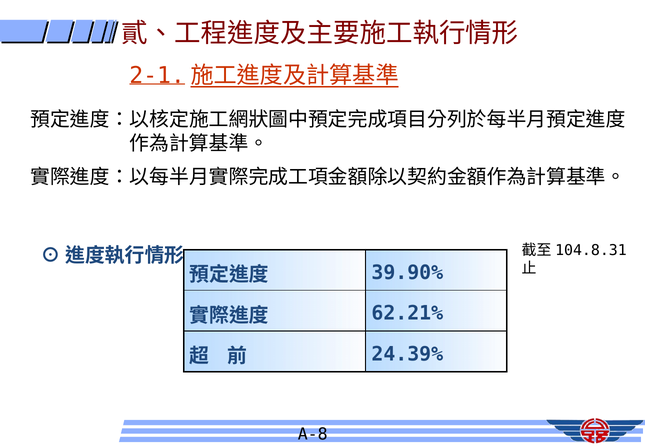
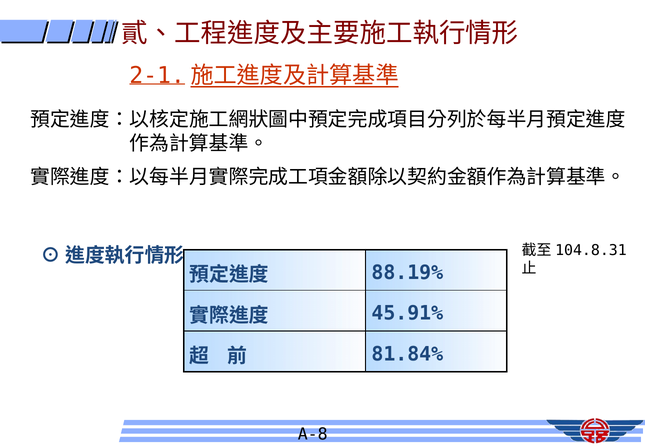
39.90%: 39.90% -> 88.19%
62.21%: 62.21% -> 45.91%
24.39%: 24.39% -> 81.84%
